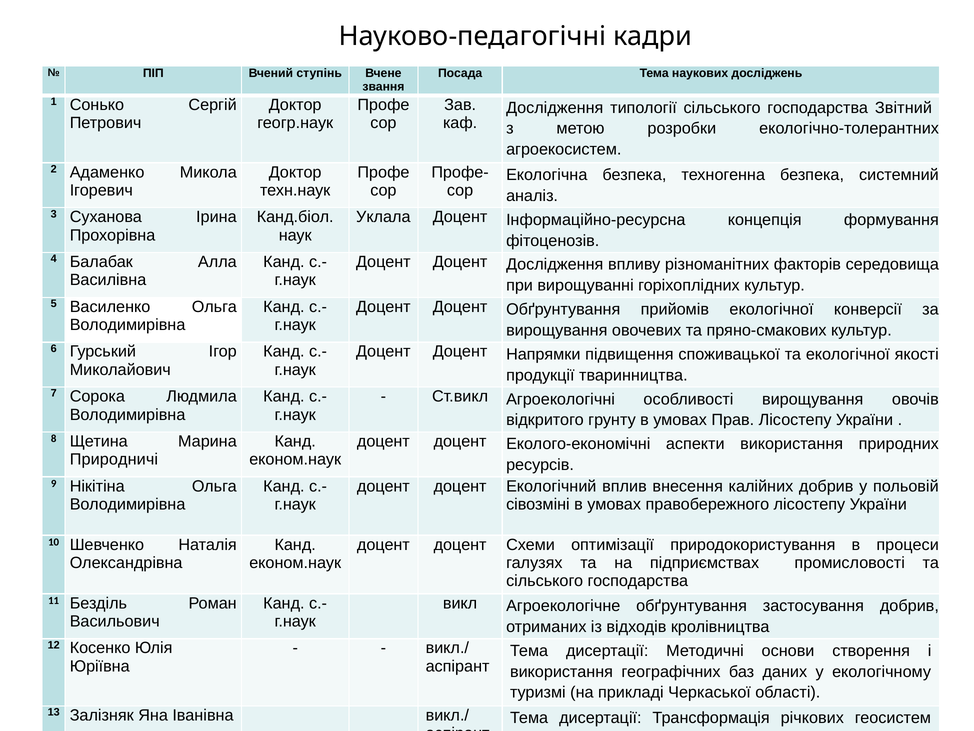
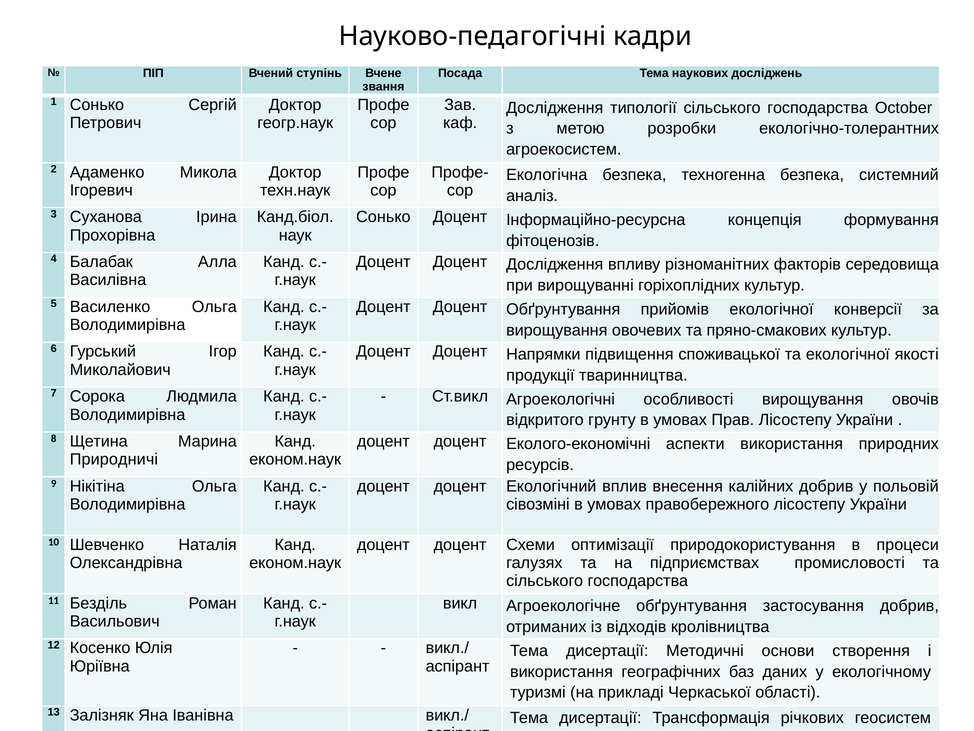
Звітний: Звітний -> October
Уклала at (383, 217): Уклала -> Сонько
